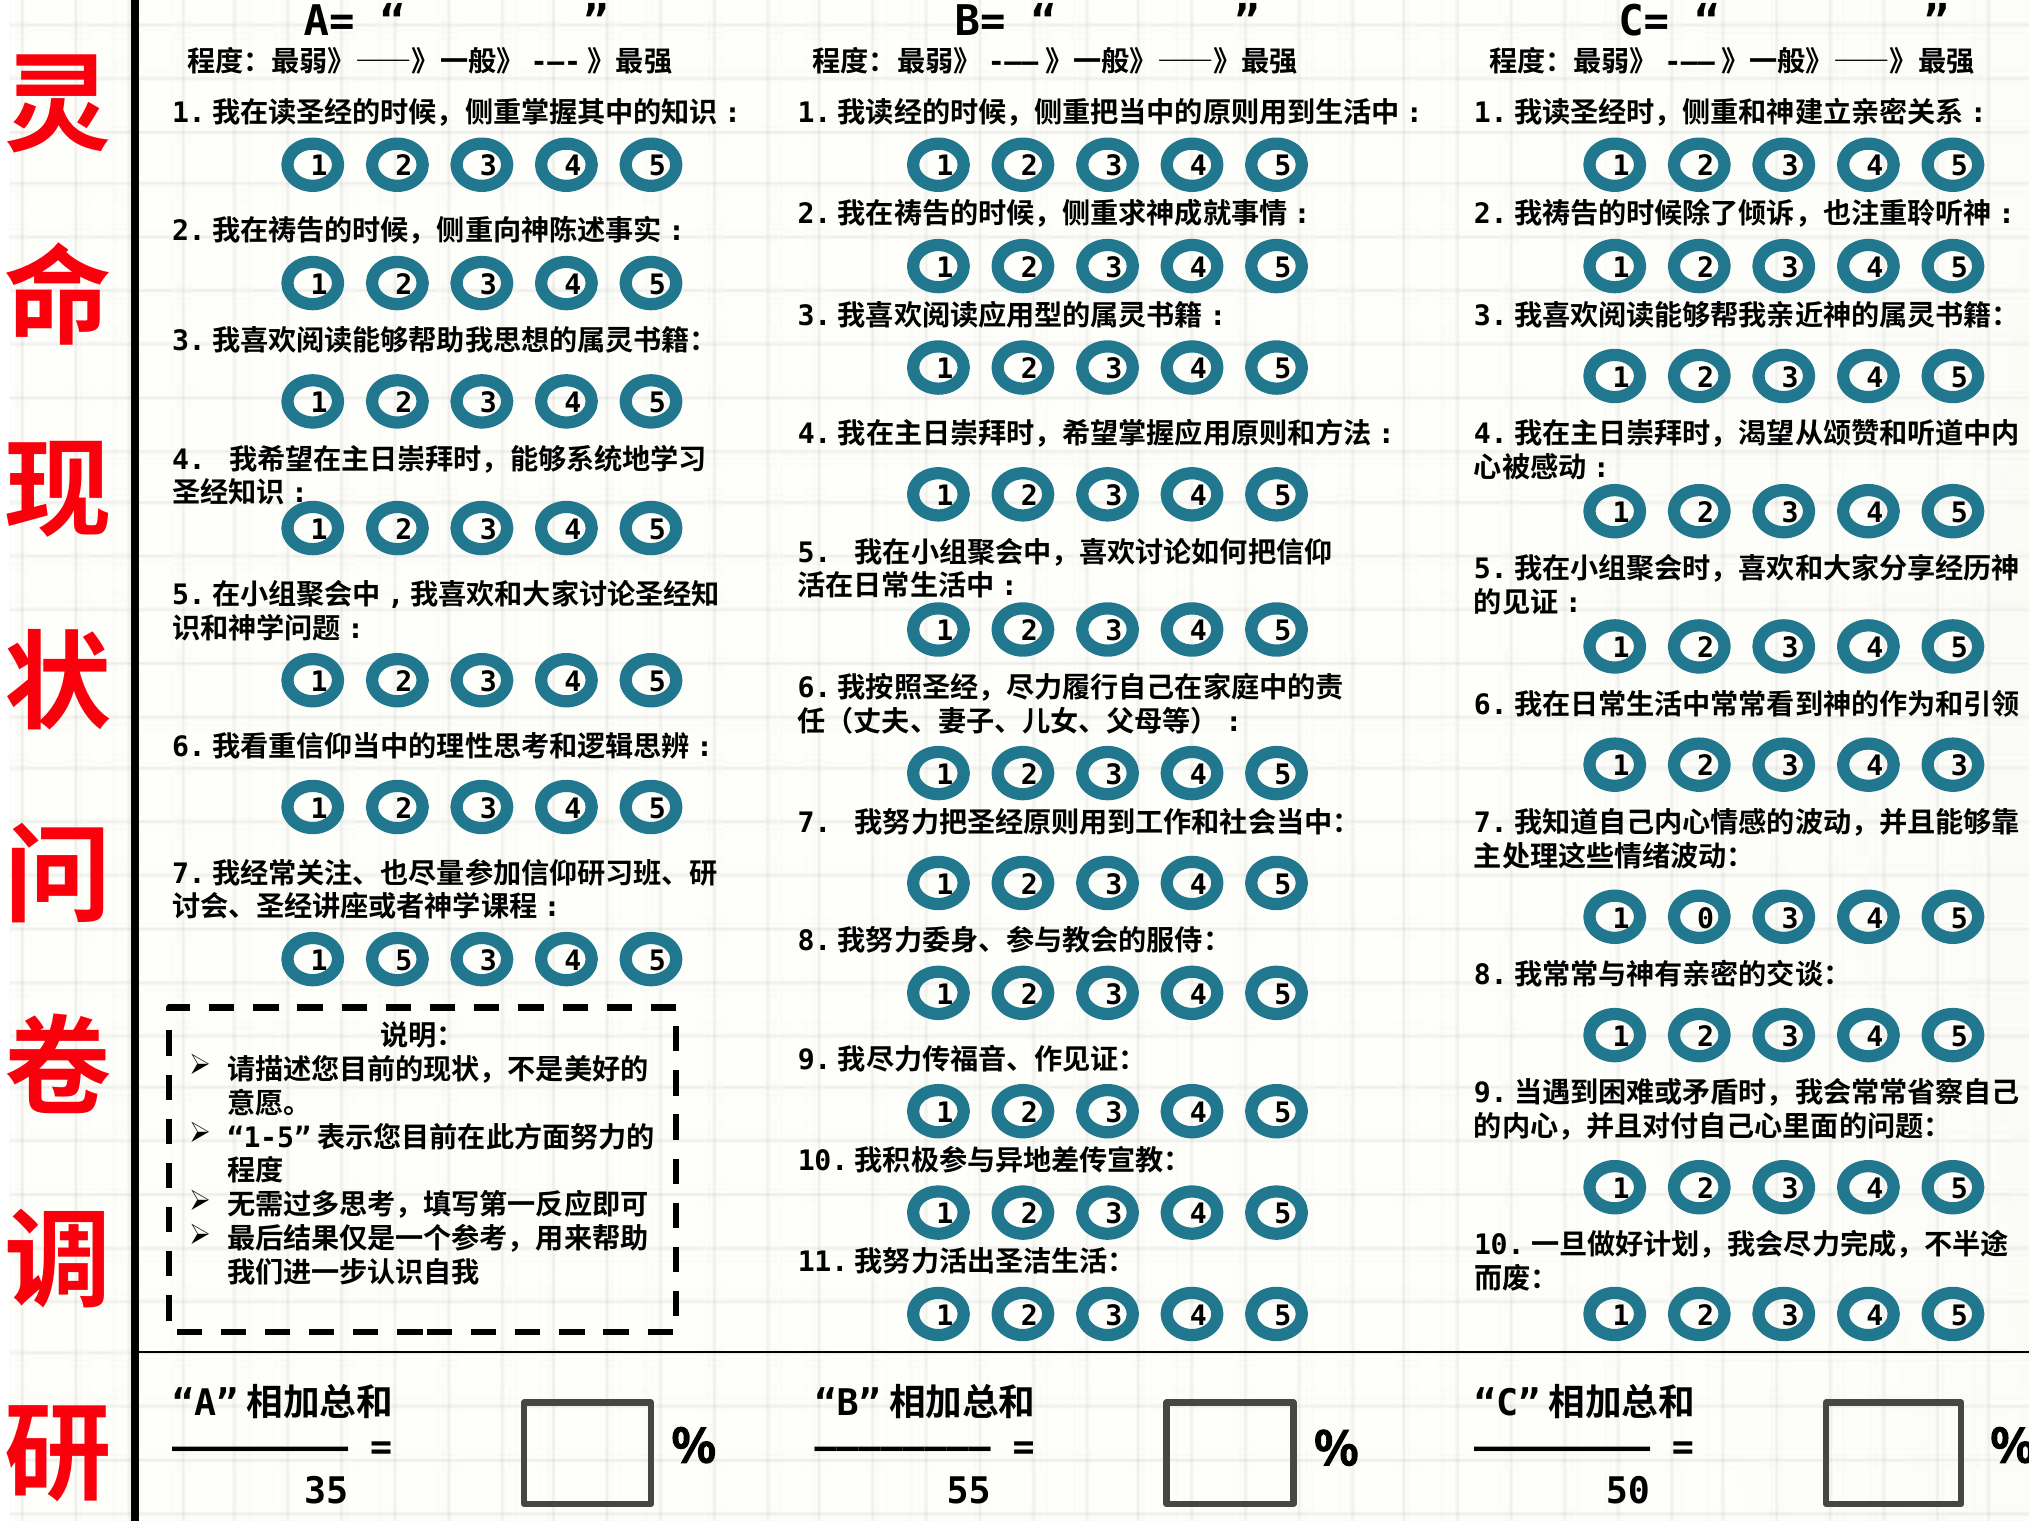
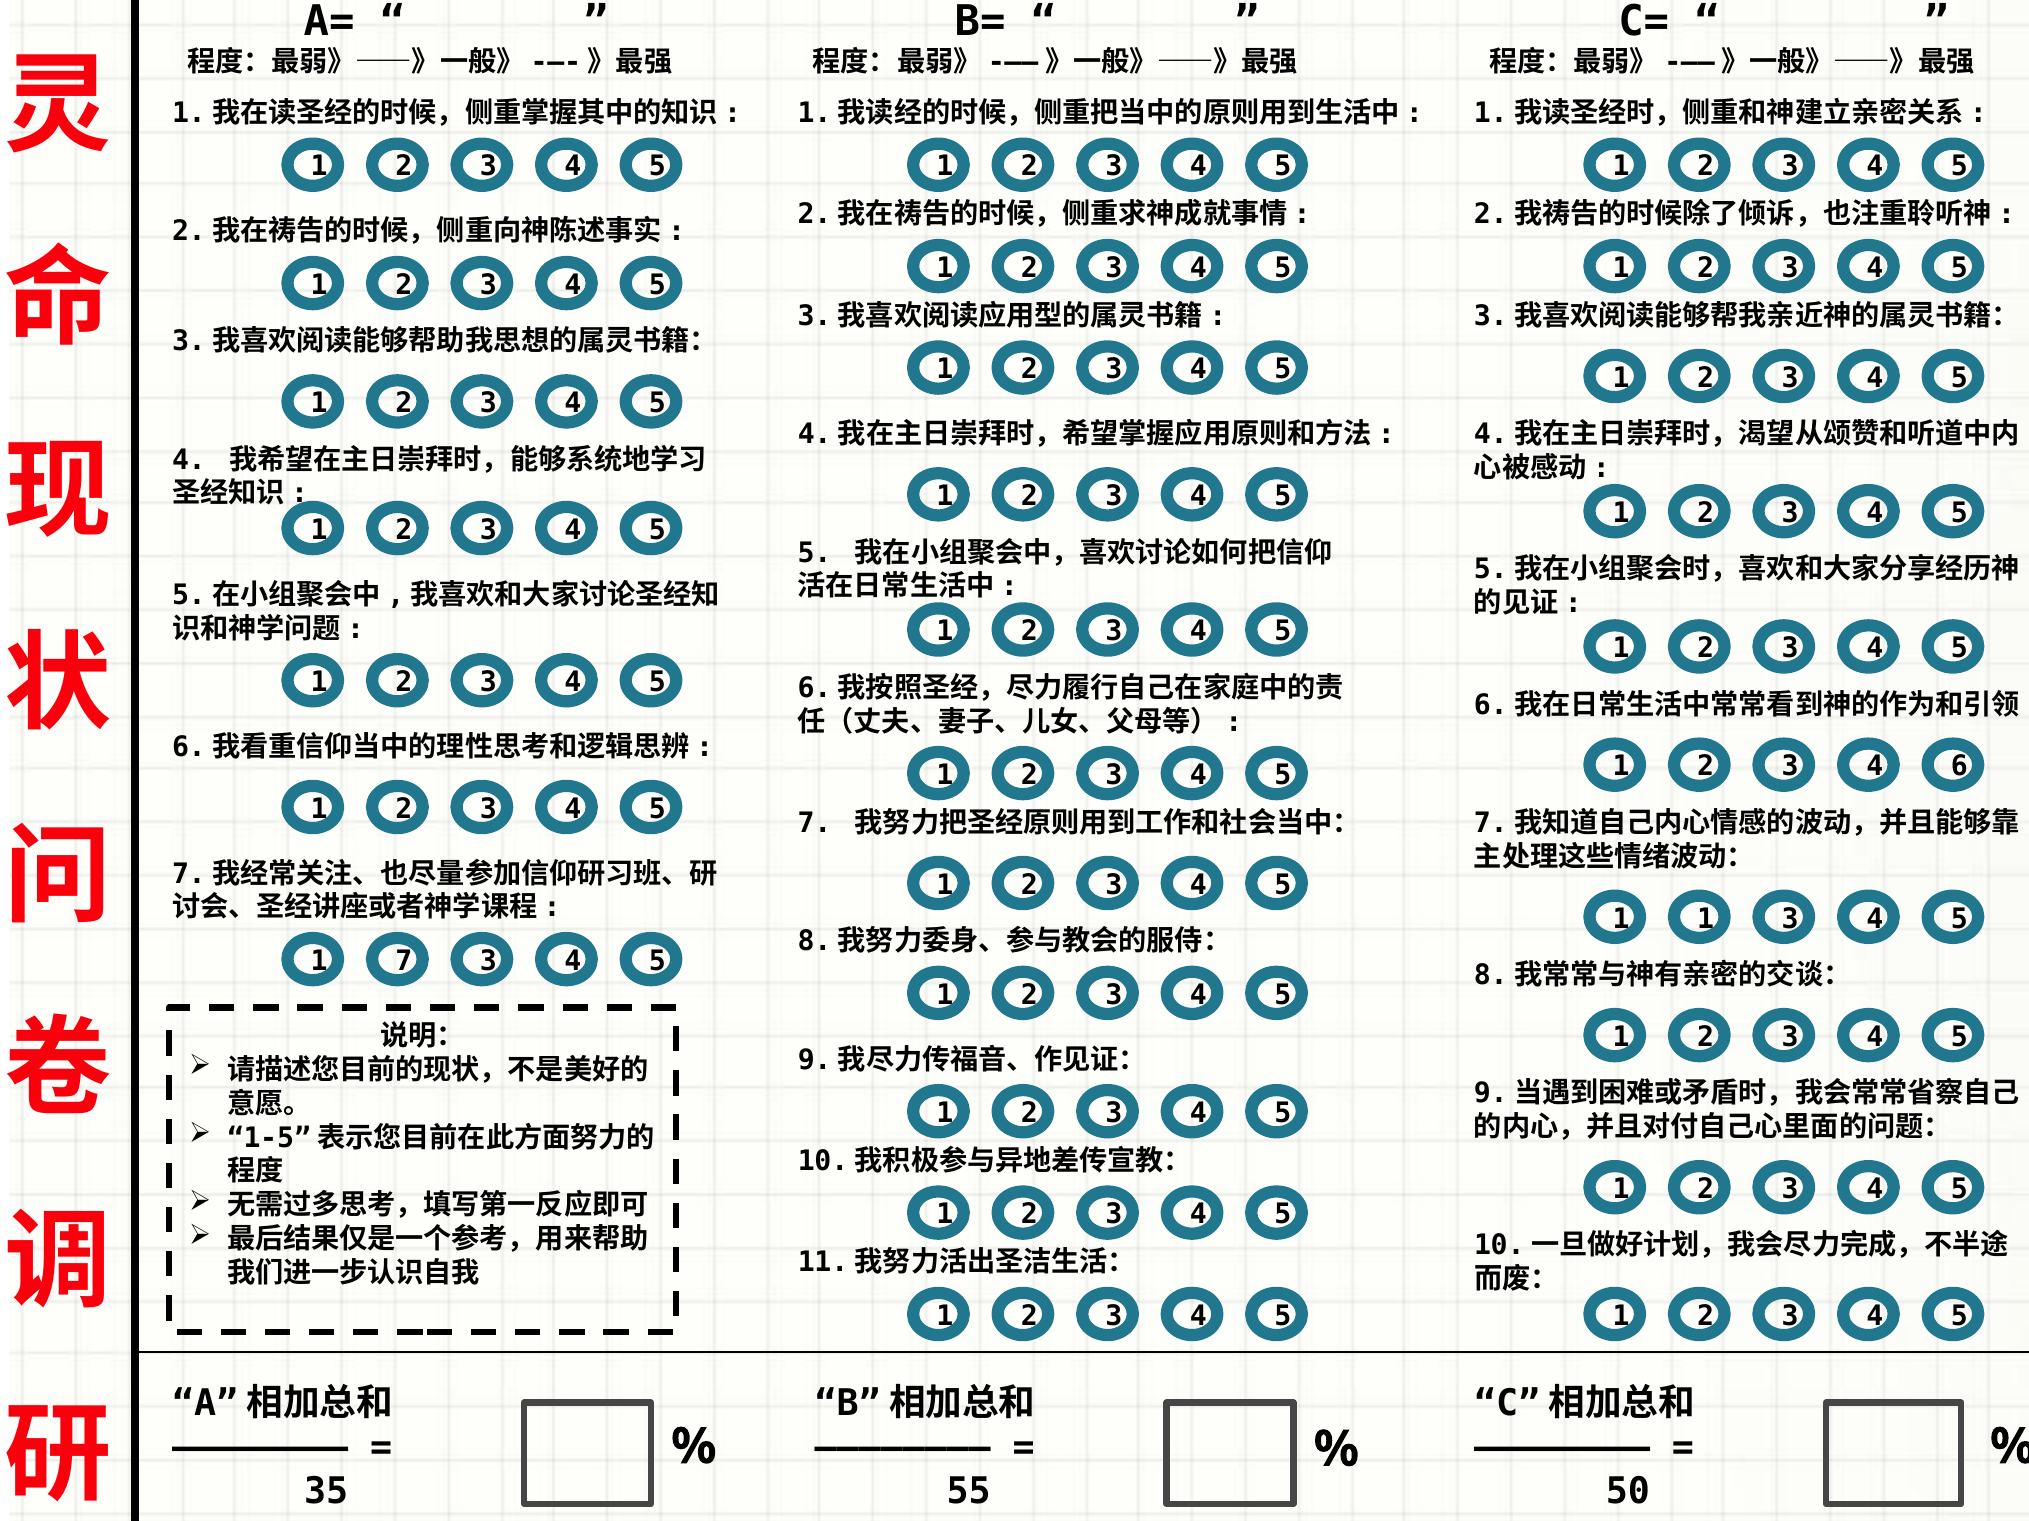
4 3: 3 -> 6
1 0: 0 -> 1
1 5: 5 -> 7
